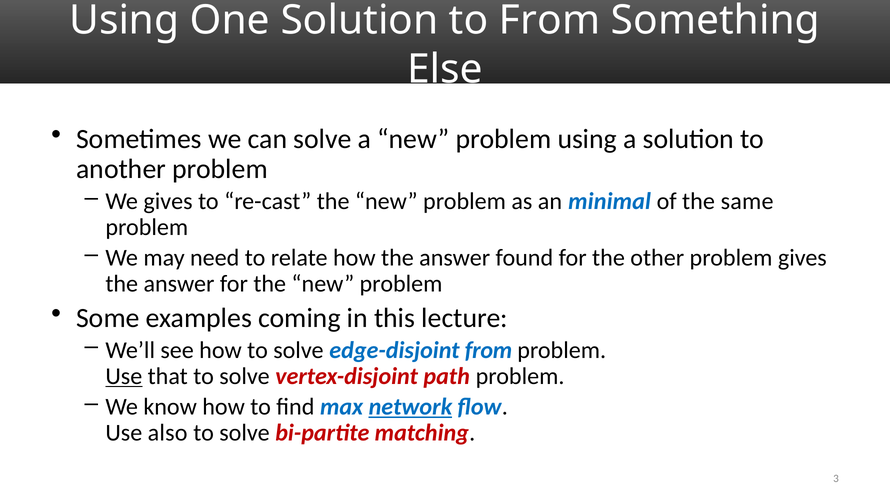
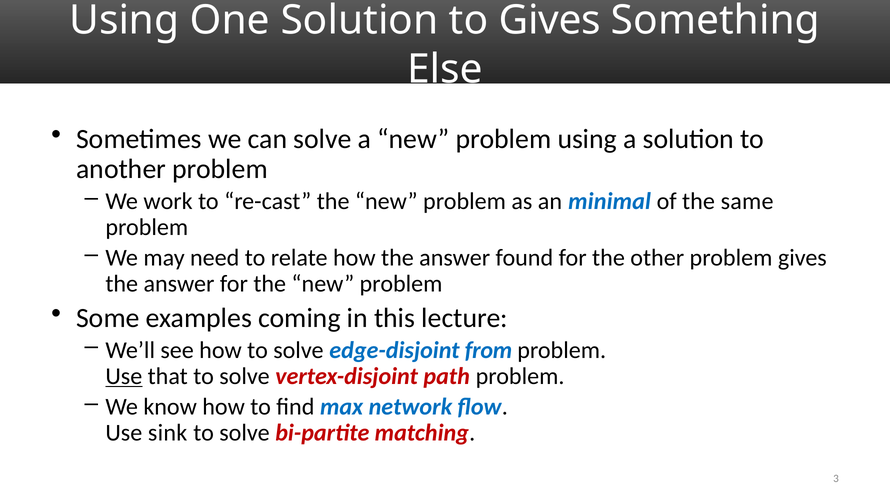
to From: From -> Gives
We gives: gives -> work
network underline: present -> none
also: also -> sink
